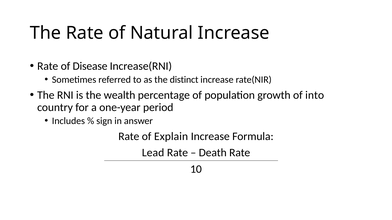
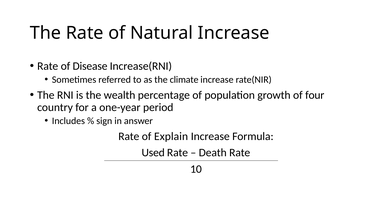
distinct: distinct -> climate
into: into -> four
Lead: Lead -> Used
